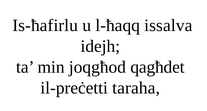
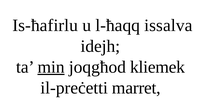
min underline: none -> present
qagħdet: qagħdet -> kliemek
taraha: taraha -> marret
